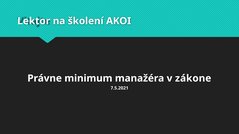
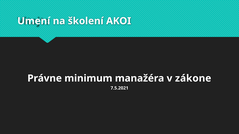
Lektor: Lektor -> Umení
